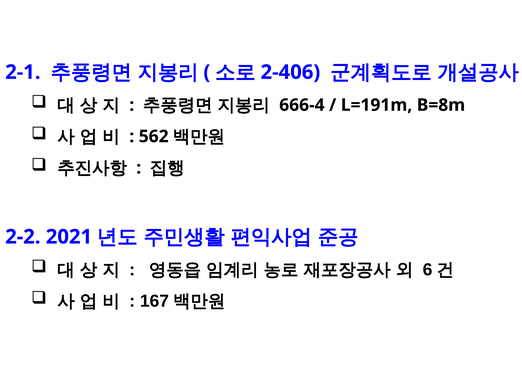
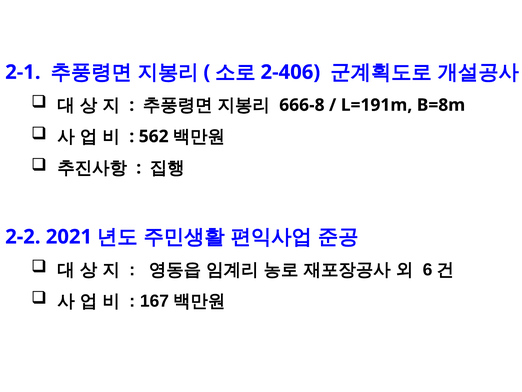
666-4: 666-4 -> 666-8
